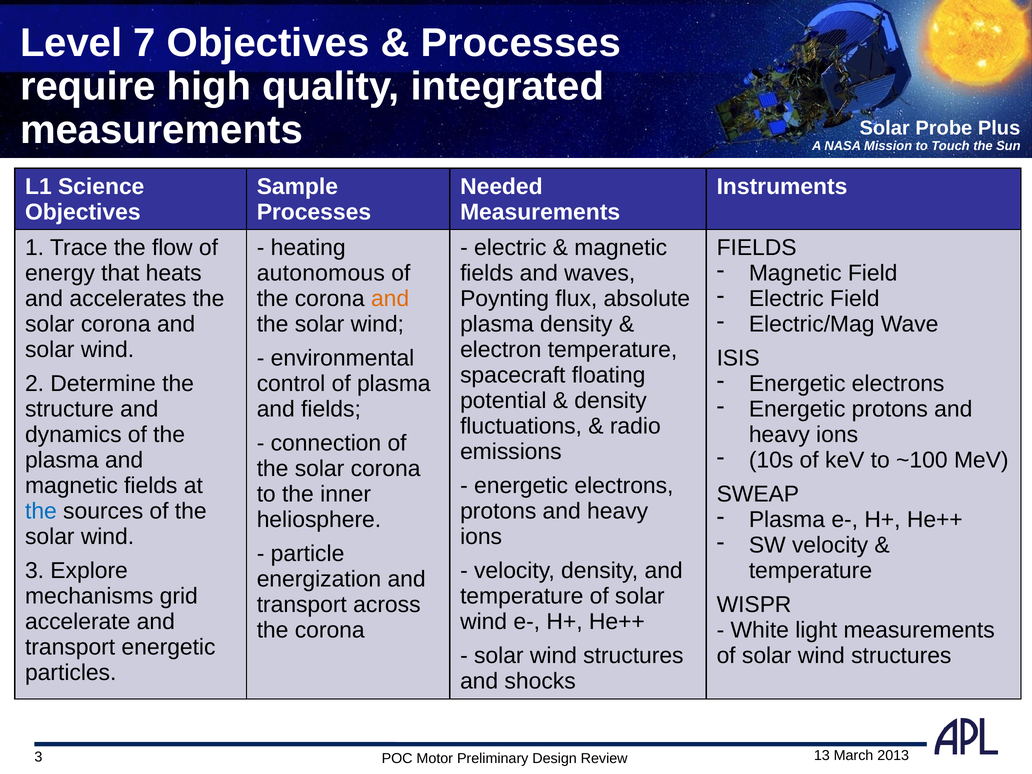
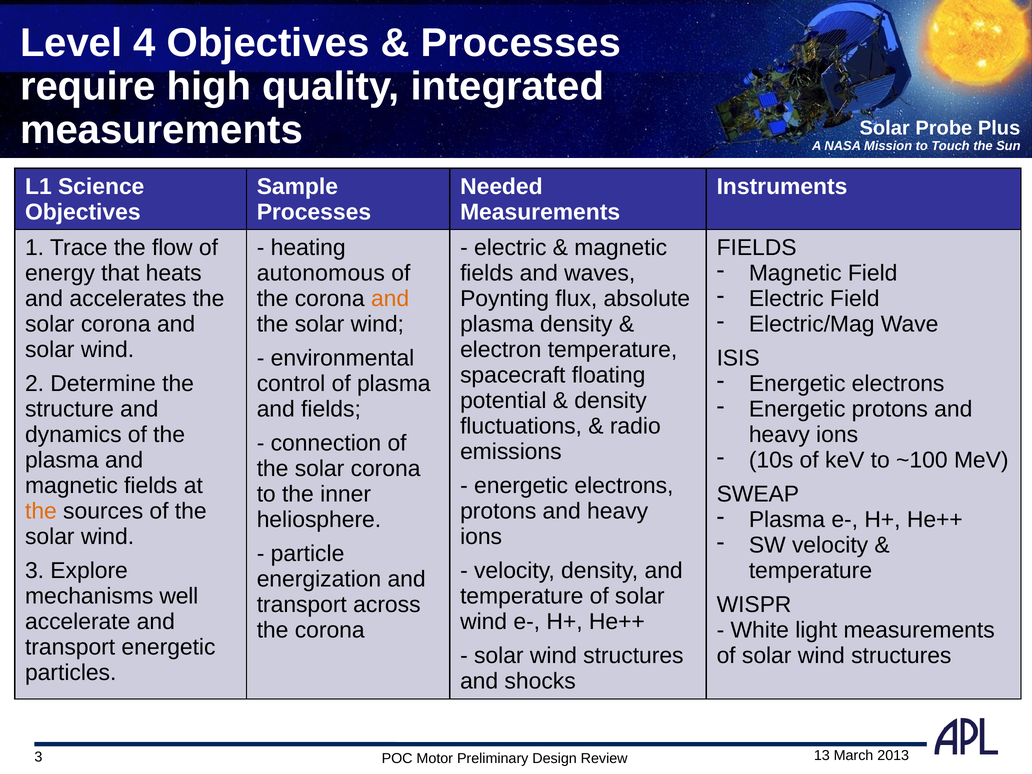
7: 7 -> 4
the at (41, 511) colour: blue -> orange
grid: grid -> well
